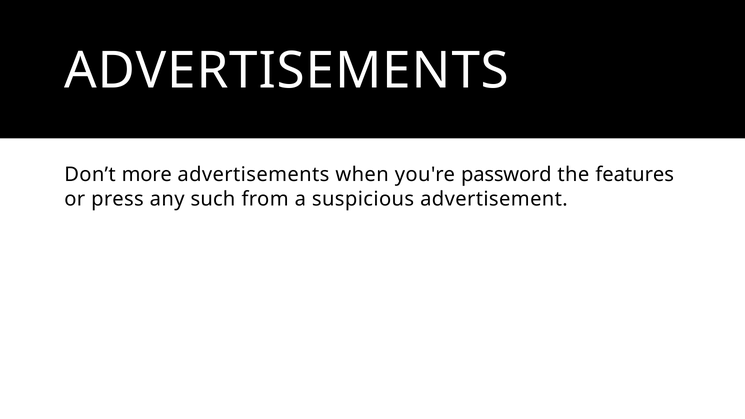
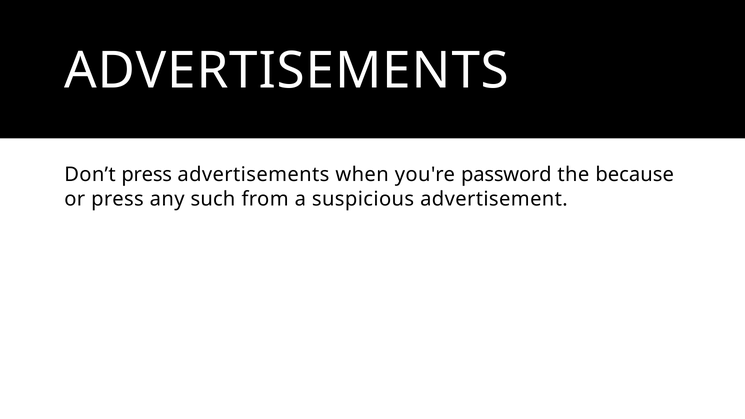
Don’t more: more -> press
features: features -> because
